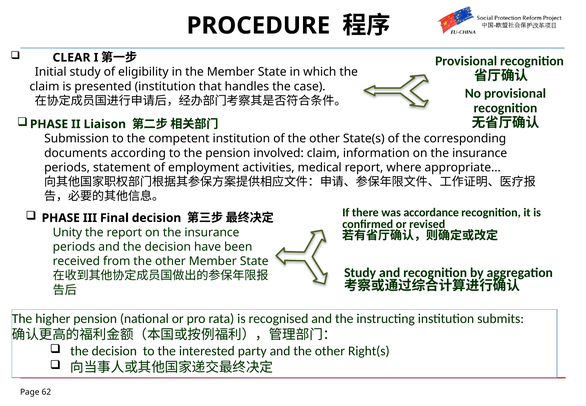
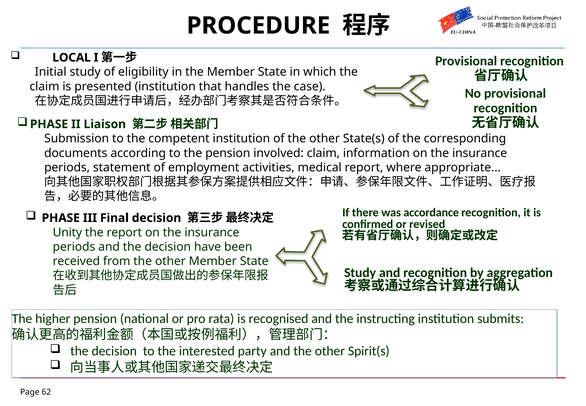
CLEAR: CLEAR -> LOCAL
Right(s: Right(s -> Spirit(s
